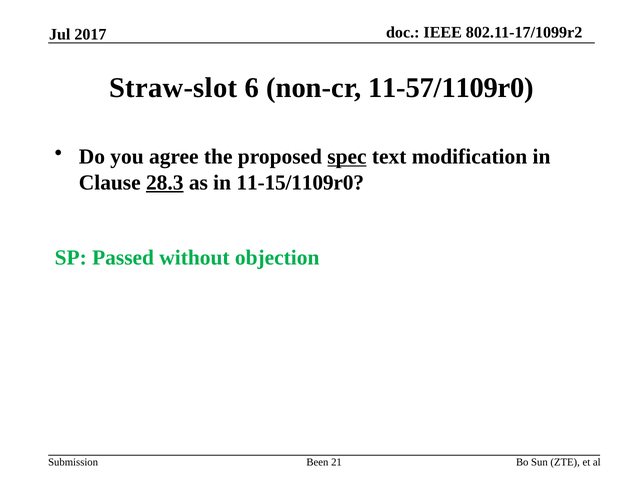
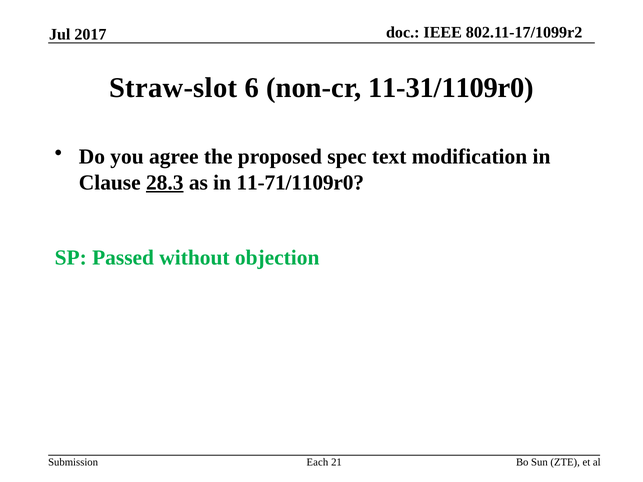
11-57/1109r0: 11-57/1109r0 -> 11-31/1109r0
spec underline: present -> none
11-15/1109r0: 11-15/1109r0 -> 11-71/1109r0
Been: Been -> Each
